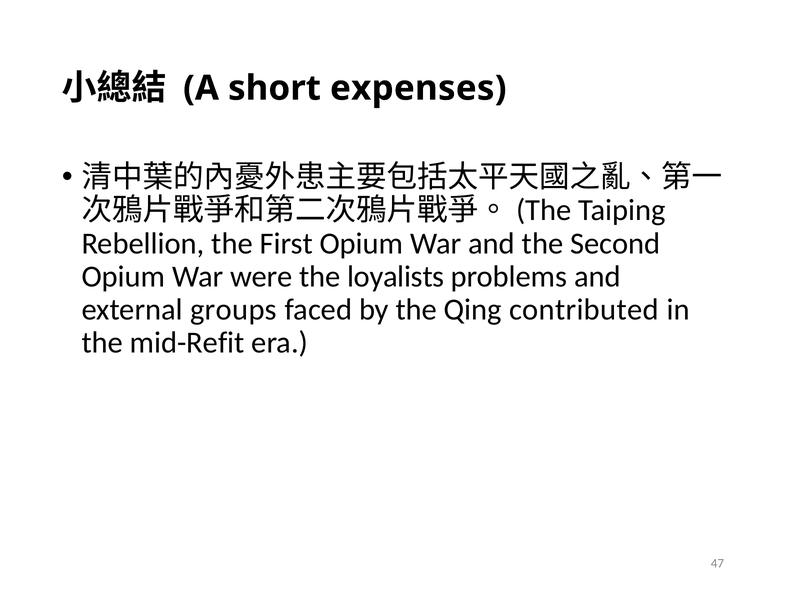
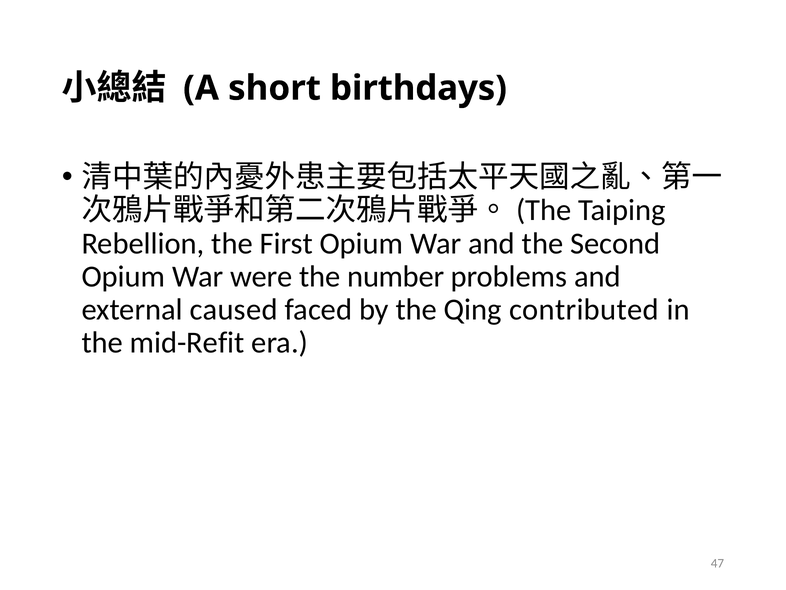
expenses: expenses -> birthdays
loyalists: loyalists -> number
groups: groups -> caused
